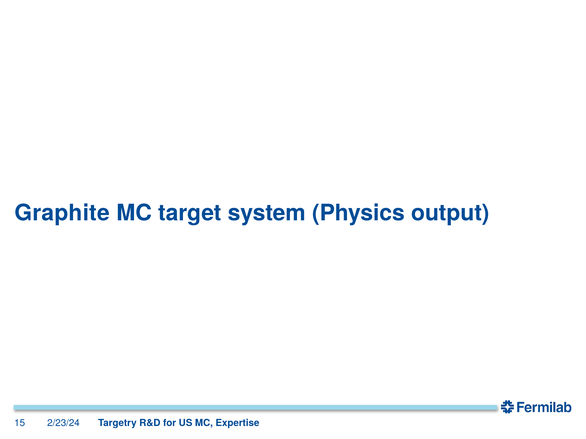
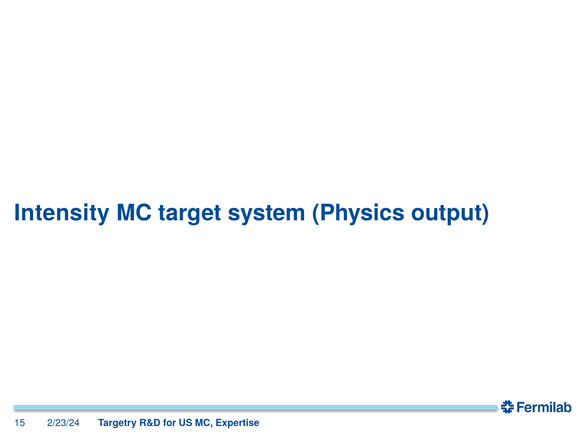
Graphite: Graphite -> Intensity
